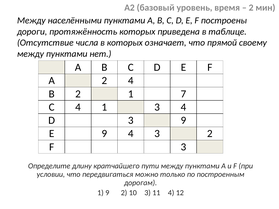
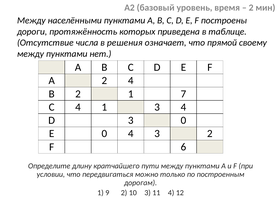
в которых: которых -> решения
3 9: 9 -> 0
E 9: 9 -> 0
F 3: 3 -> 6
